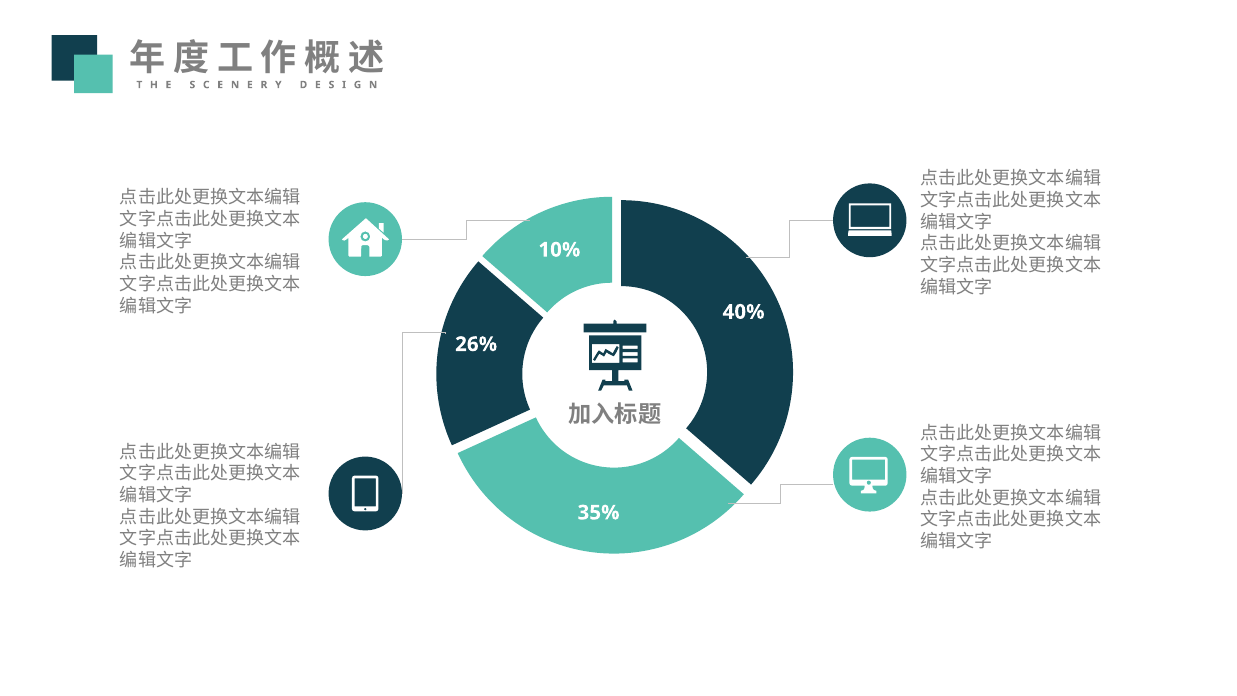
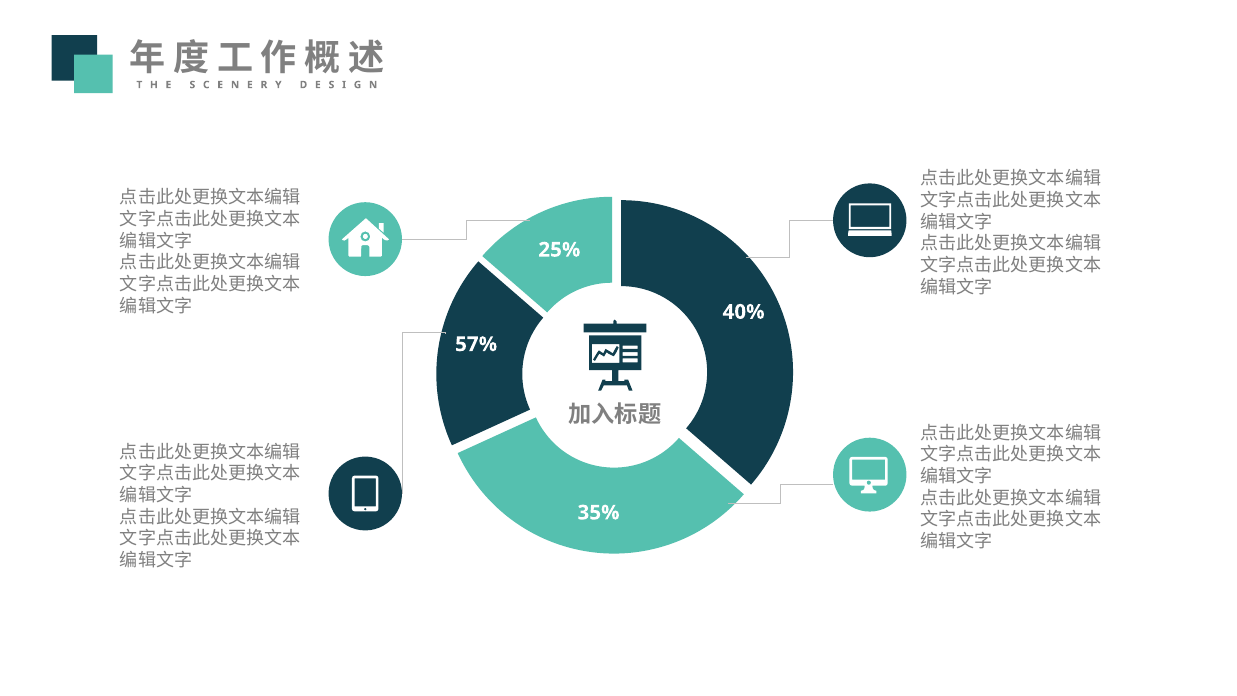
10%: 10% -> 25%
26%: 26% -> 57%
